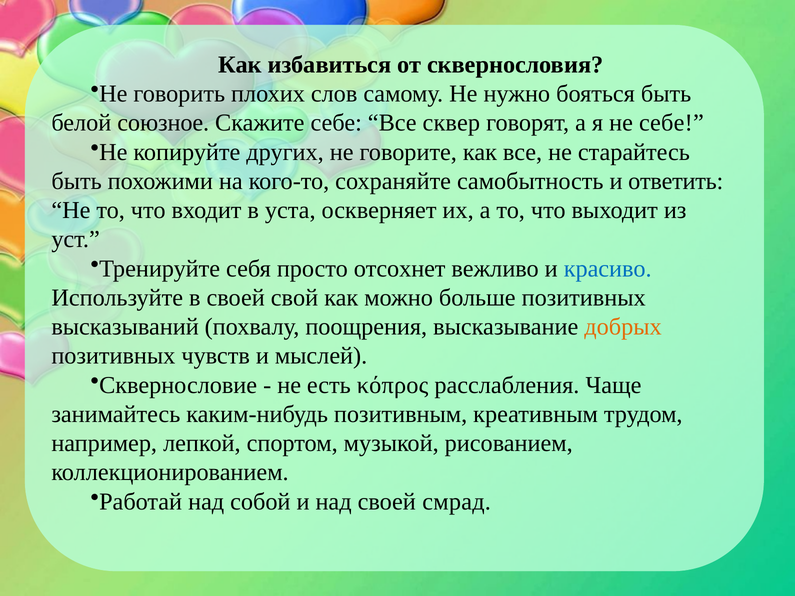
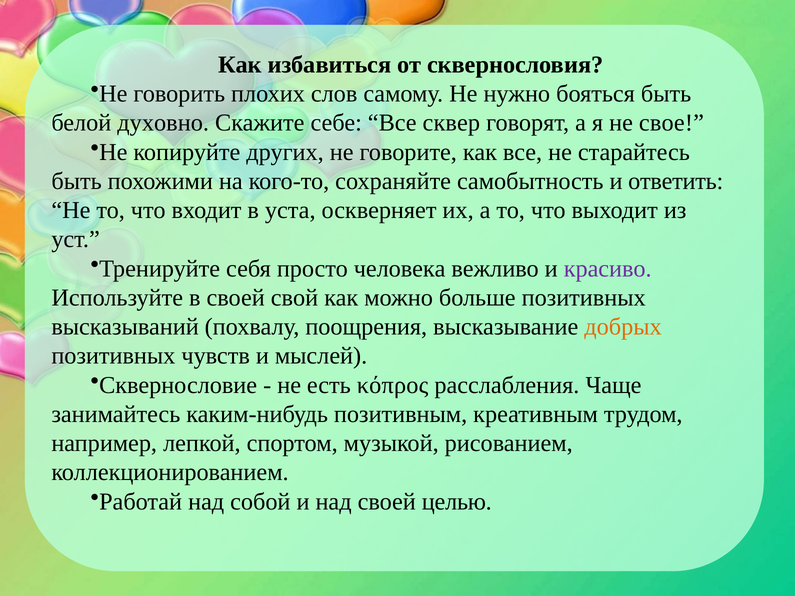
союзное: союзное -> духовно
не себе: себе -> свое
отсохнет: отсохнет -> человека
красиво colour: blue -> purple
смрад: смрад -> целью
